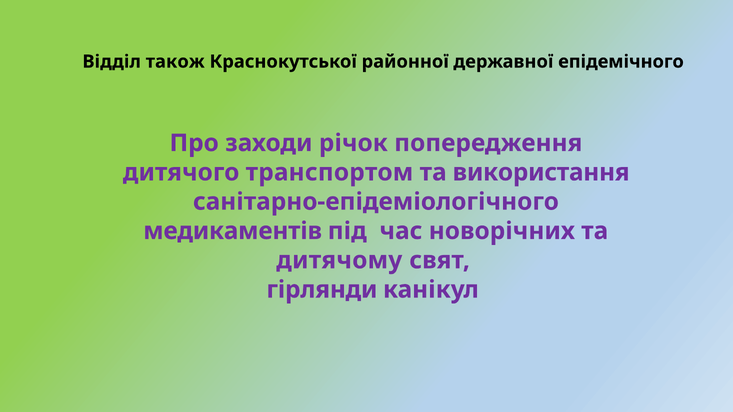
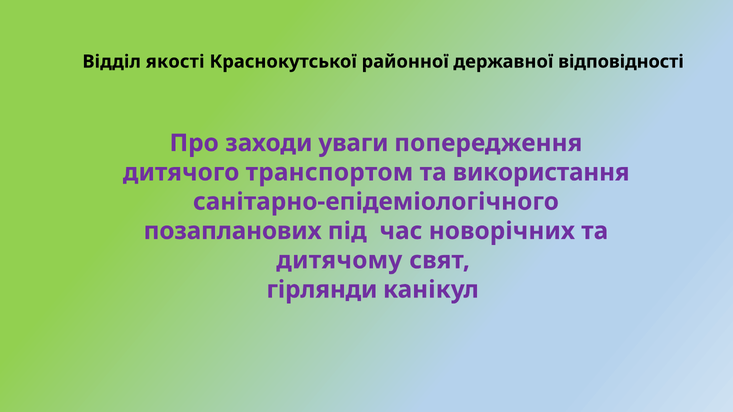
також: також -> якості
епідемічного: епідемічного -> відповідності
річок: річок -> уваги
медикаментів: медикаментів -> позапланових
